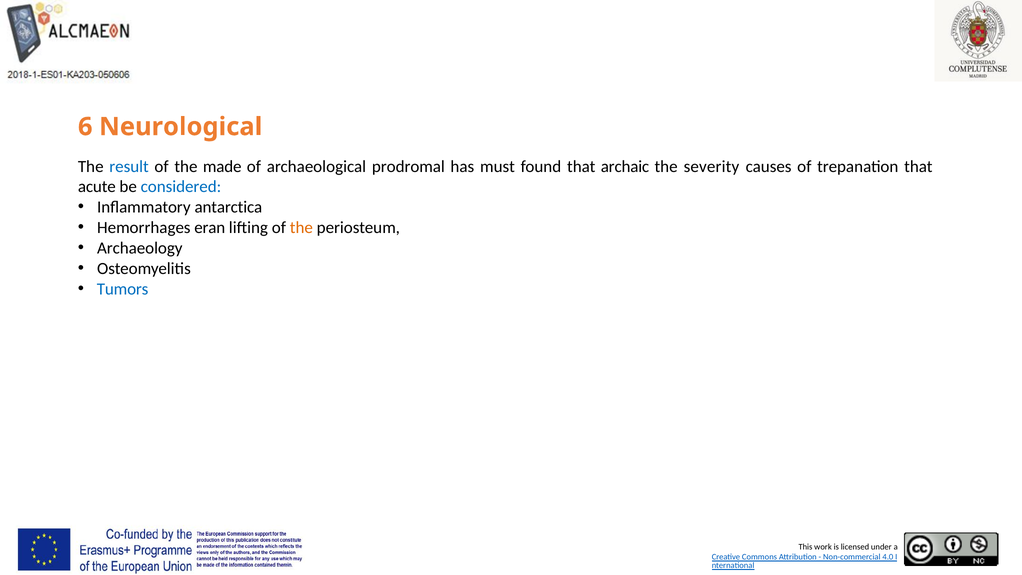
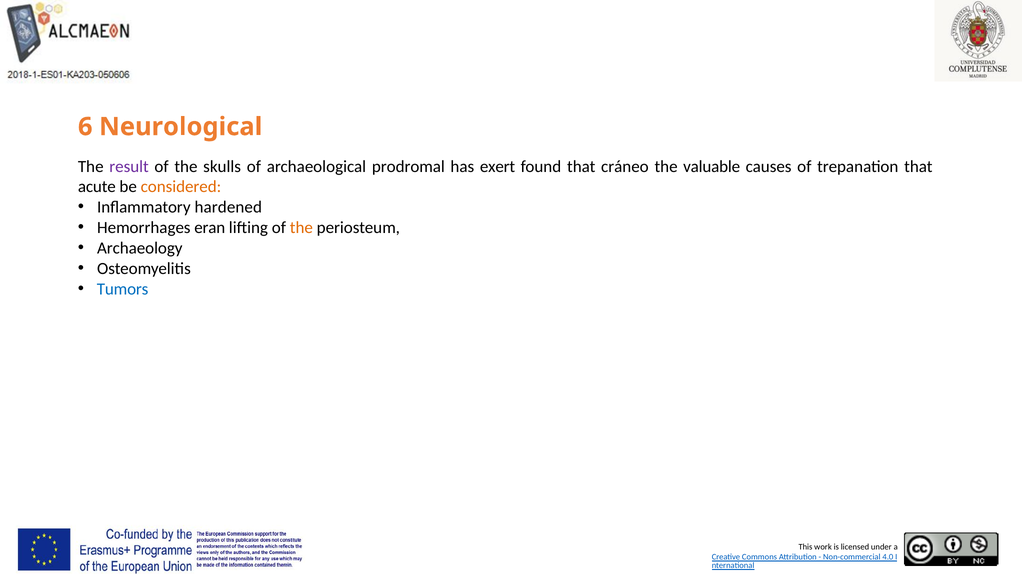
result colour: blue -> purple
made: made -> skulls
must: must -> exert
archaic: archaic -> cráneo
severity: severity -> valuable
considered colour: blue -> orange
antarctica: antarctica -> hardened
